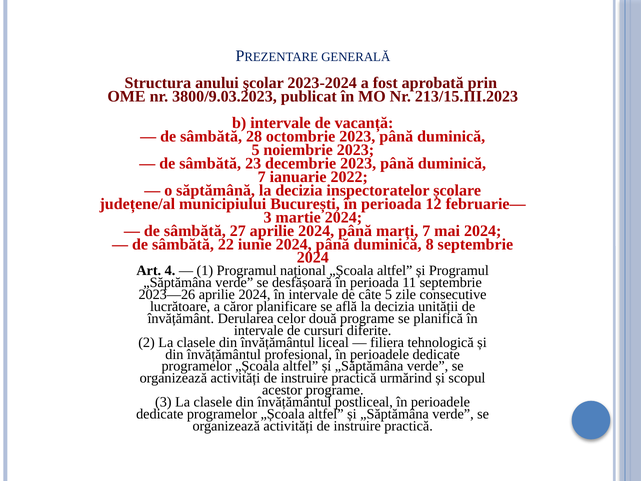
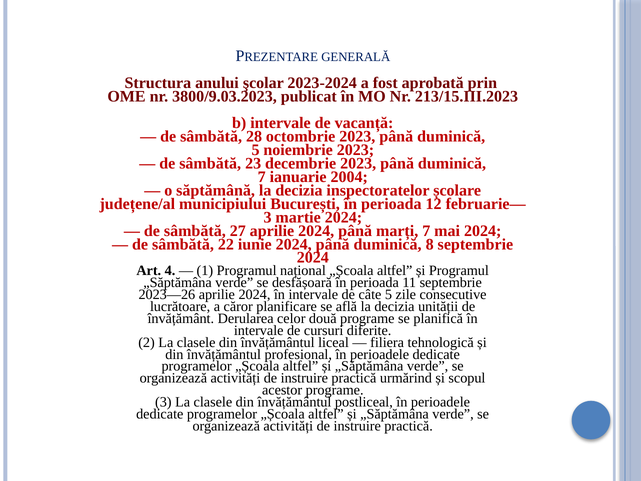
2022: 2022 -> 2004
